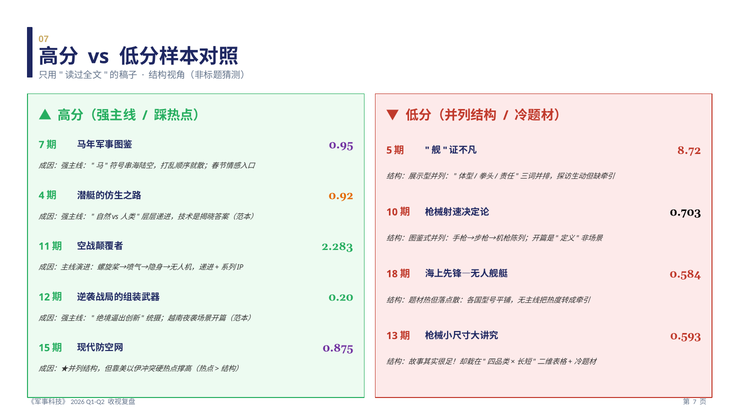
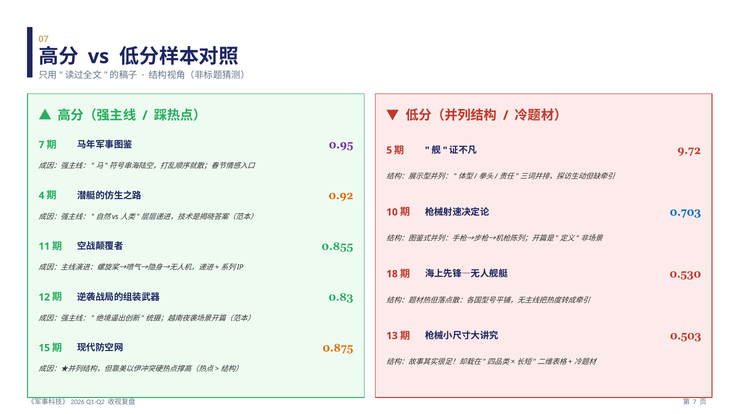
8.72: 8.72 -> 9.72
0.703 colour: black -> blue
2.283: 2.283 -> 0.855
0.584: 0.584 -> 0.530
0.20: 0.20 -> 0.83
0.593: 0.593 -> 0.503
0.875 colour: purple -> orange
